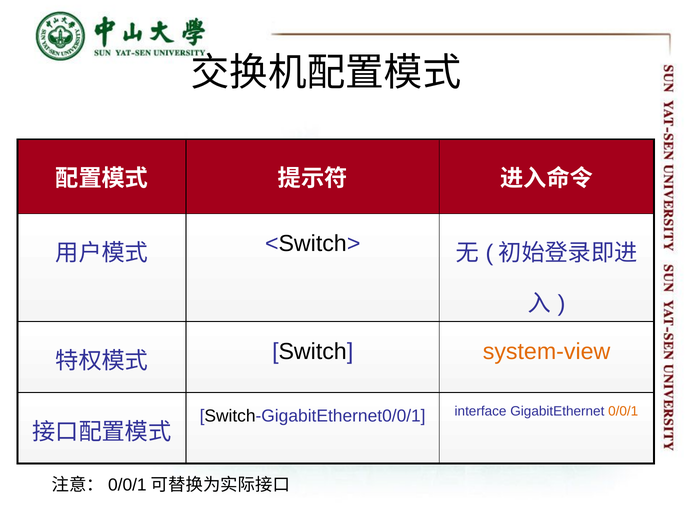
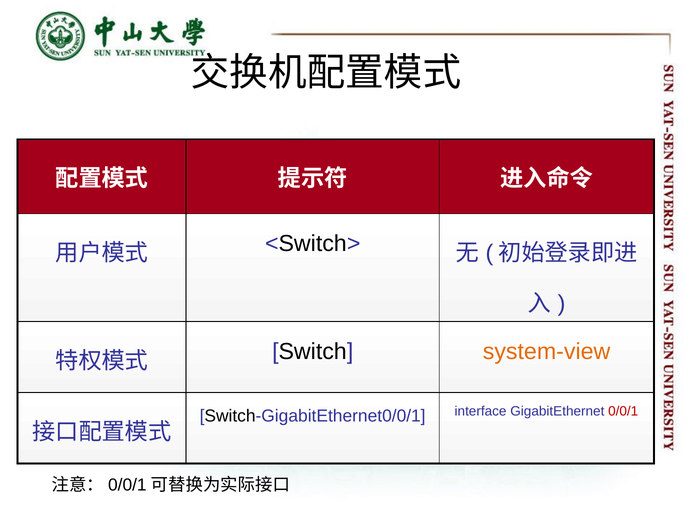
0/0/1 colour: orange -> red
